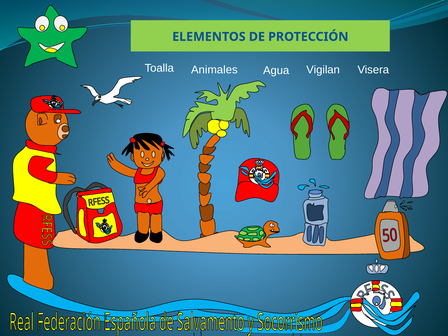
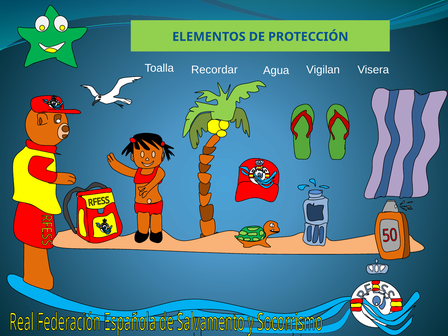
Animales: Animales -> Recordar
